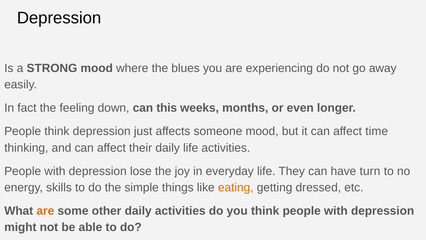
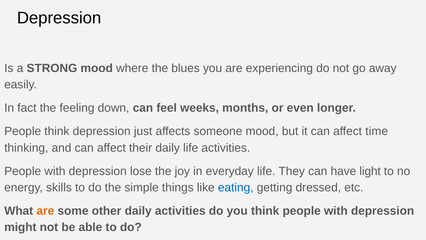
this: this -> feel
turn: turn -> light
eating colour: orange -> blue
